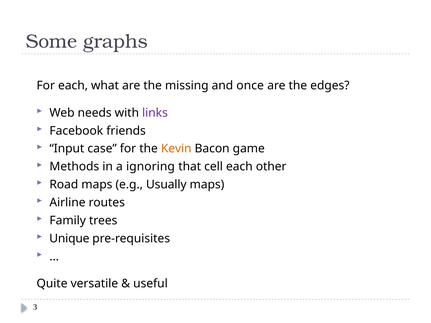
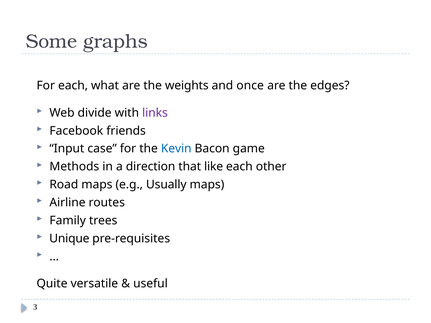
missing: missing -> weights
needs: needs -> divide
Kevin colour: orange -> blue
ignoring: ignoring -> direction
cell: cell -> like
